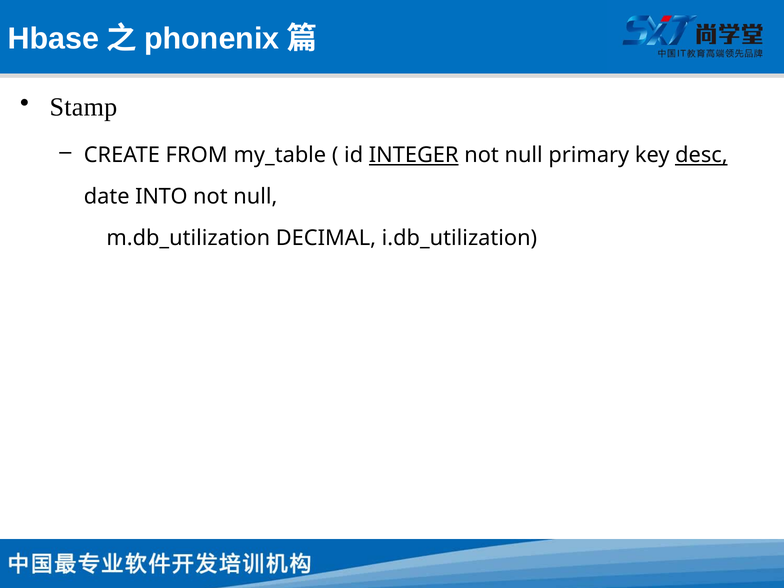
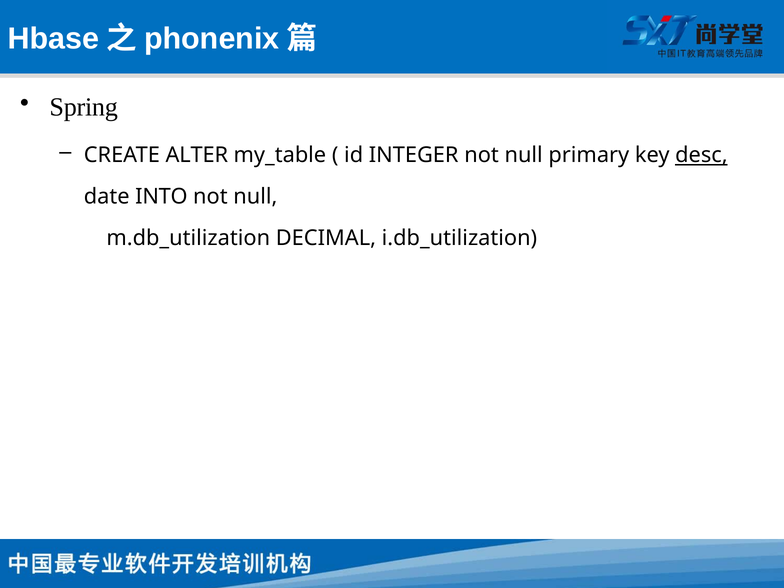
Stamp: Stamp -> Spring
FROM: FROM -> ALTER
INTEGER underline: present -> none
